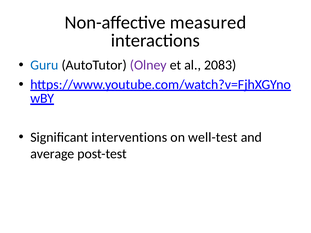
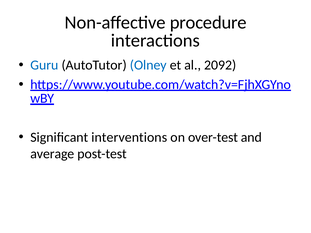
measured: measured -> procedure
Olney colour: purple -> blue
2083: 2083 -> 2092
well-test: well-test -> over-test
